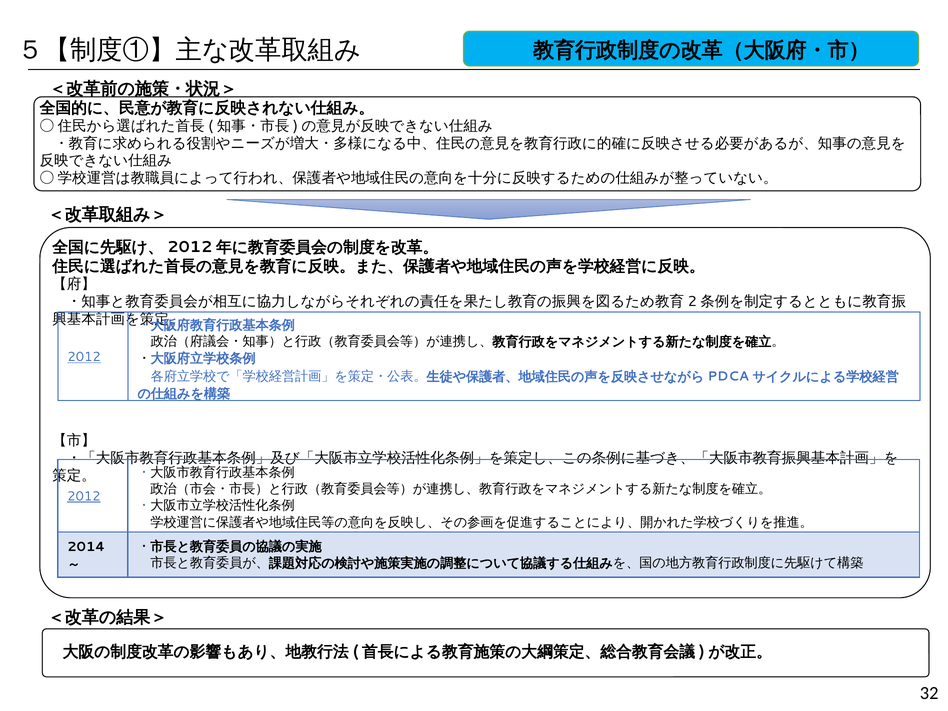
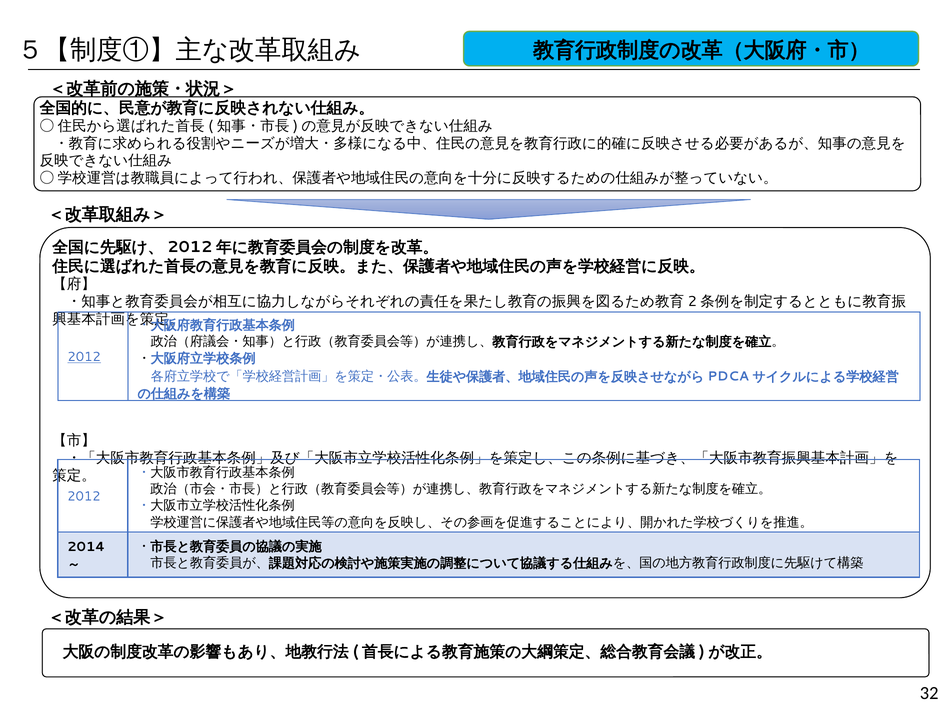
2012 at (84, 496) underline: present -> none
